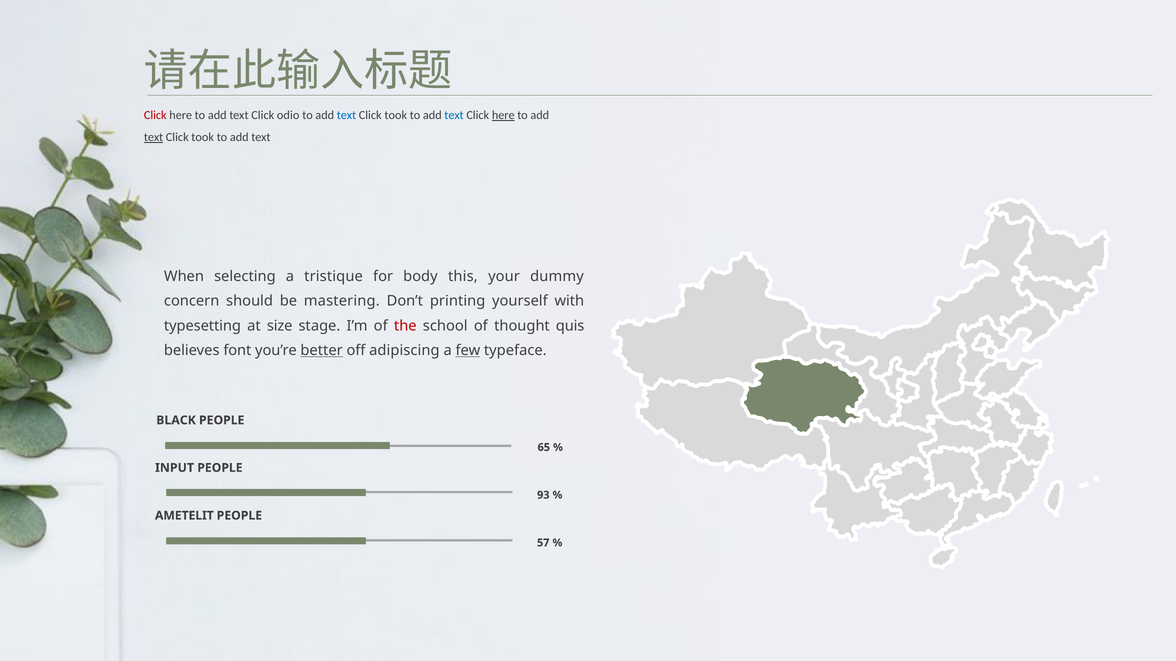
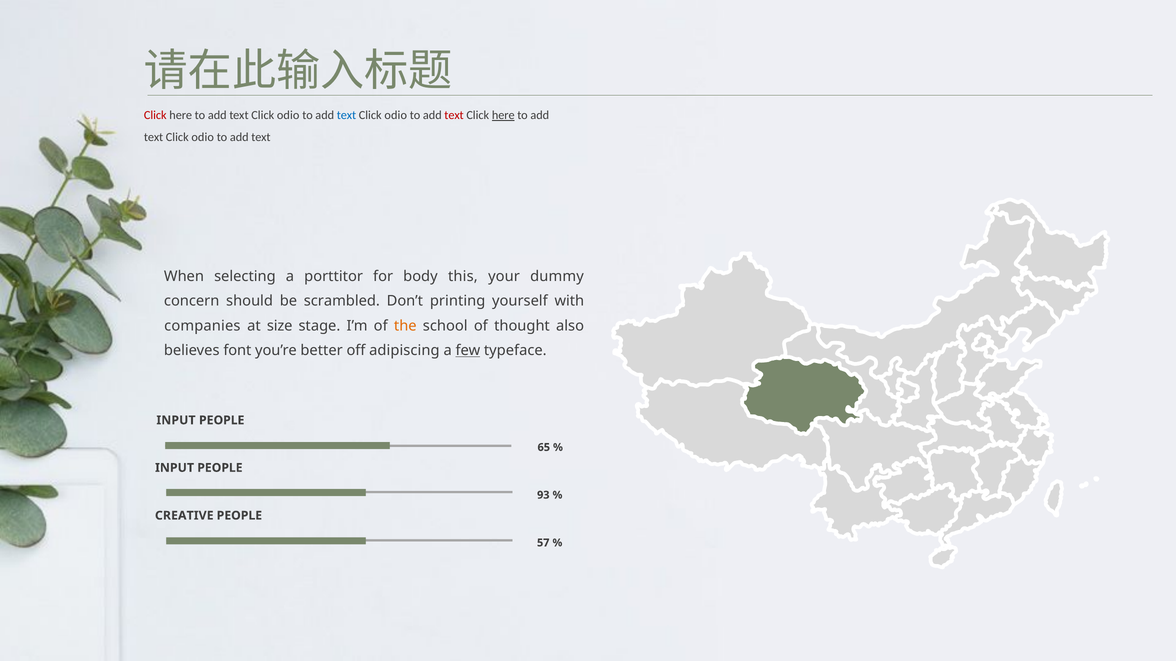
took at (396, 115): took -> odio
text at (454, 115) colour: blue -> red
text at (154, 137) underline: present -> none
took at (203, 137): took -> odio
tristique: tristique -> porttitor
mastering: mastering -> scrambled
typesetting: typesetting -> companies
the colour: red -> orange
quis: quis -> also
better underline: present -> none
BLACK at (176, 421): BLACK -> INPUT
AMETELIT: AMETELIT -> CREATIVE
